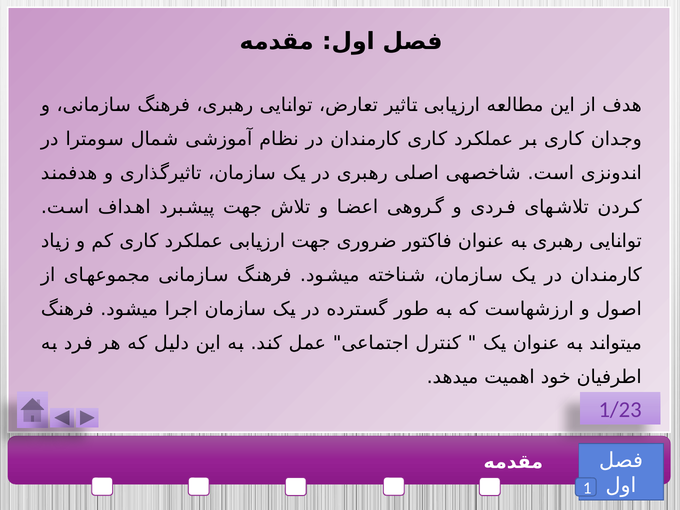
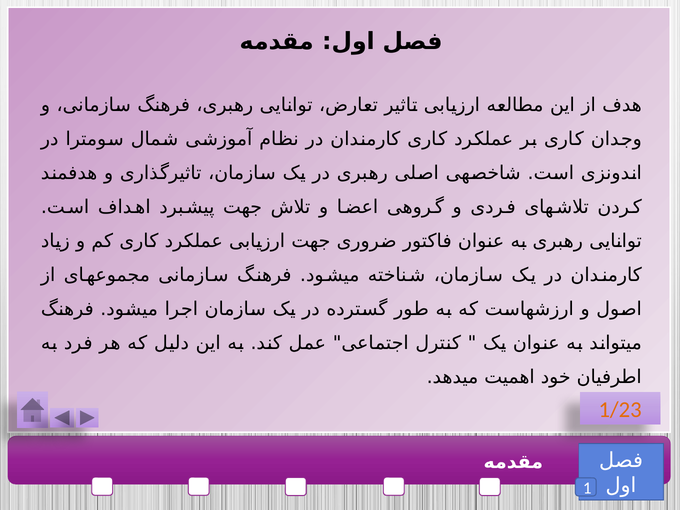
1/23 colour: purple -> orange
